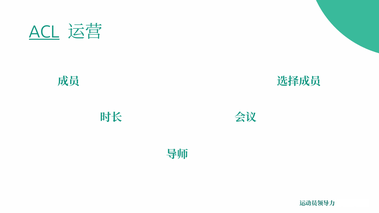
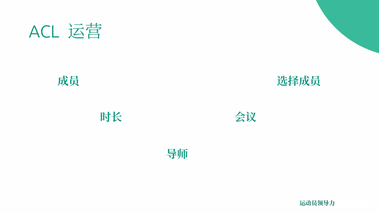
ACL underline: present -> none
